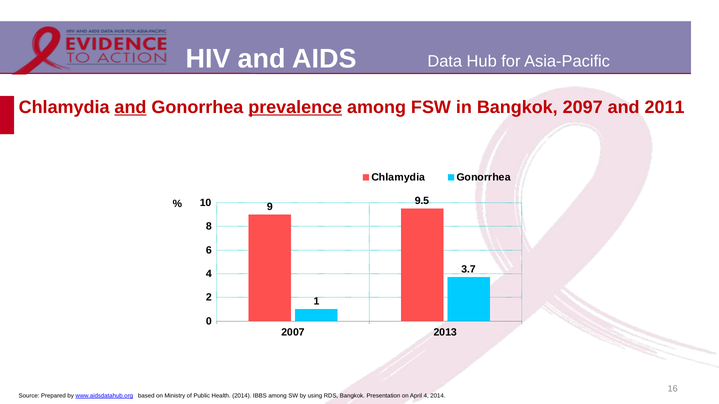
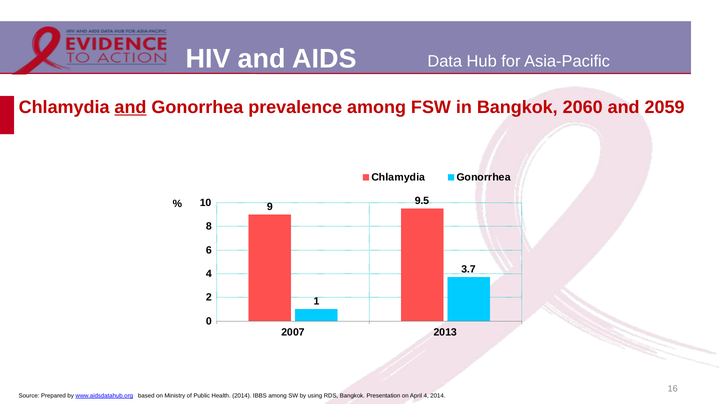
prevalence underline: present -> none
2097: 2097 -> 2060
2011: 2011 -> 2059
